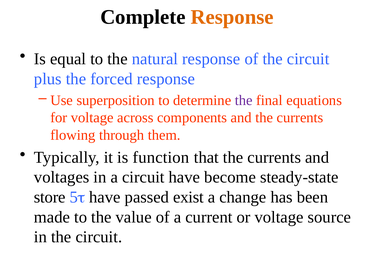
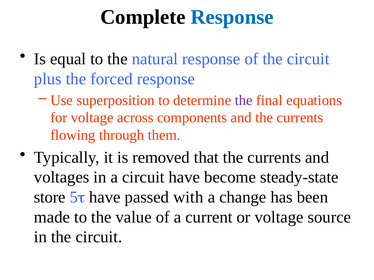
Response at (232, 17) colour: orange -> blue
function: function -> removed
exist: exist -> with
